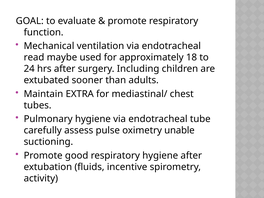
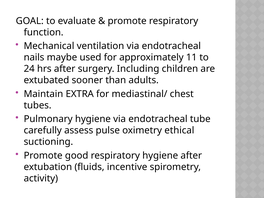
read: read -> nails
18: 18 -> 11
unable: unable -> ethical
